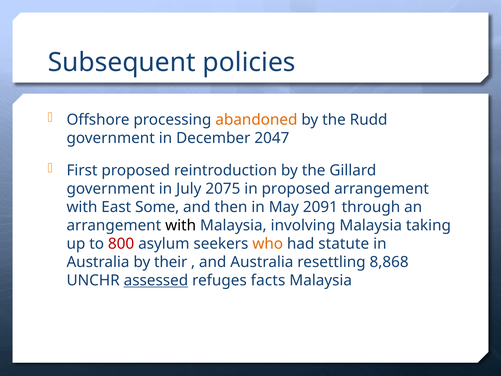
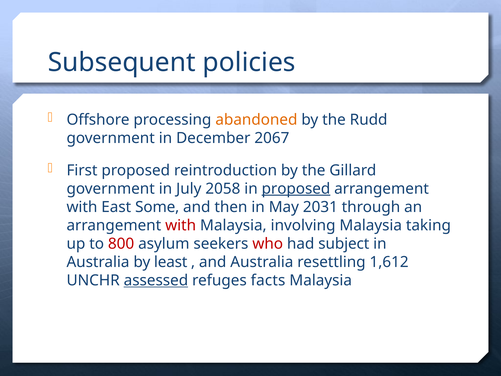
2047: 2047 -> 2067
2075: 2075 -> 2058
proposed at (296, 189) underline: none -> present
2091: 2091 -> 2031
with at (181, 225) colour: black -> red
who colour: orange -> red
statute: statute -> subject
their: their -> least
8,868: 8,868 -> 1,612
